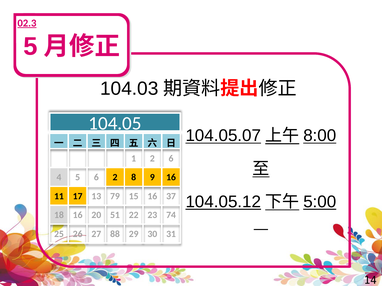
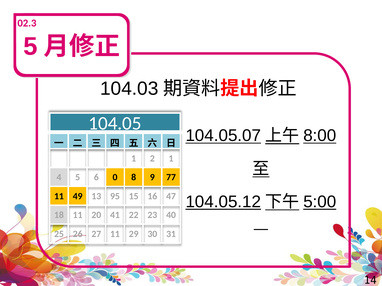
02.3 underline: present -> none
2 6: 6 -> 1
6 2: 2 -> 0
9 16: 16 -> 77
17: 17 -> 49
79: 79 -> 95
37: 37 -> 47
18 16: 16 -> 11
51: 51 -> 41
74: 74 -> 40
27 88: 88 -> 11
